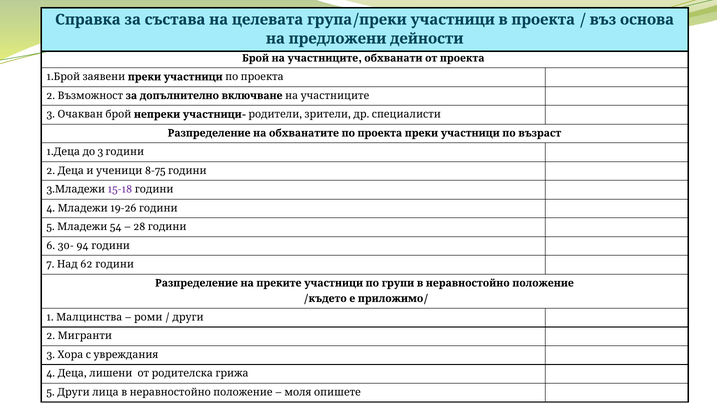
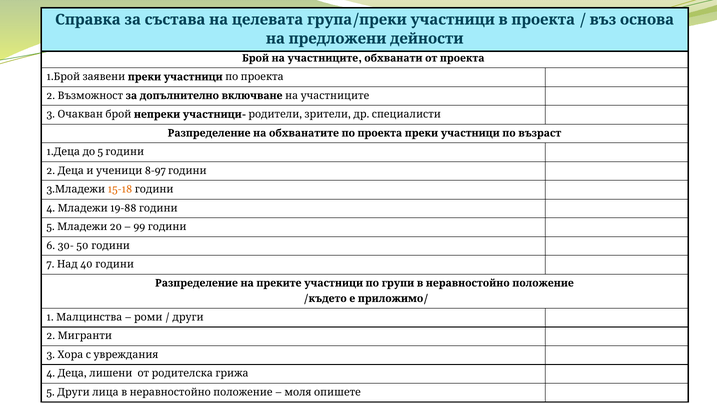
1 3: 3 -> 5
8-75: 8-75 -> 8-97
15-18 colour: purple -> orange
19-26: 19-26 -> 19-88
54: 54 -> 20
28: 28 -> 99
94: 94 -> 50
62: 62 -> 40
